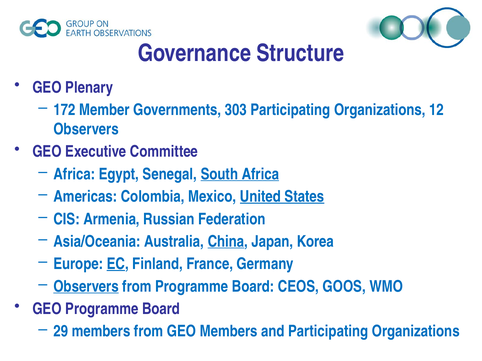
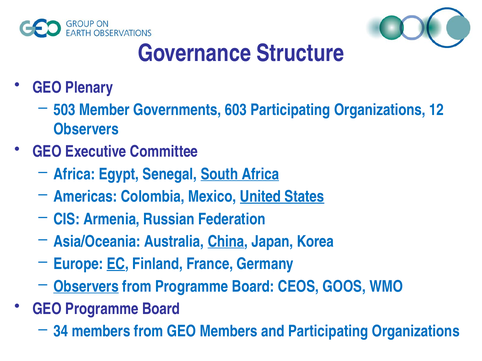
172: 172 -> 503
303: 303 -> 603
29: 29 -> 34
